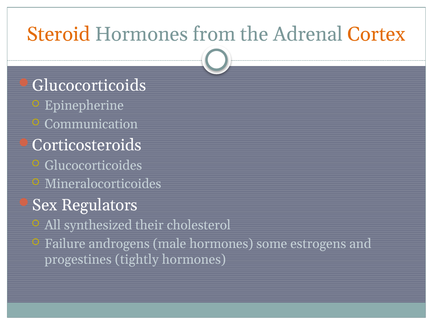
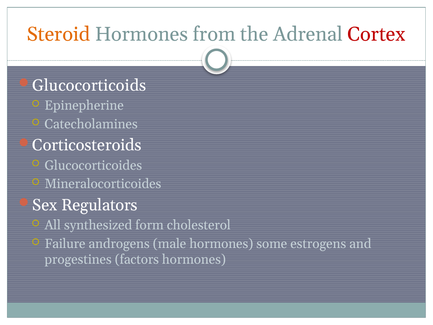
Cortex colour: orange -> red
Communication: Communication -> Catecholamines
their: their -> form
tightly: tightly -> factors
